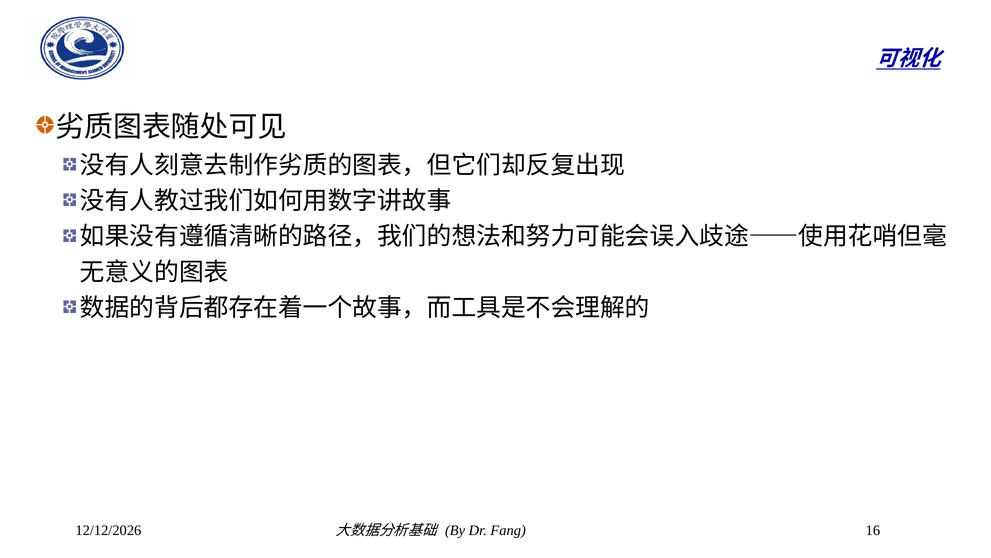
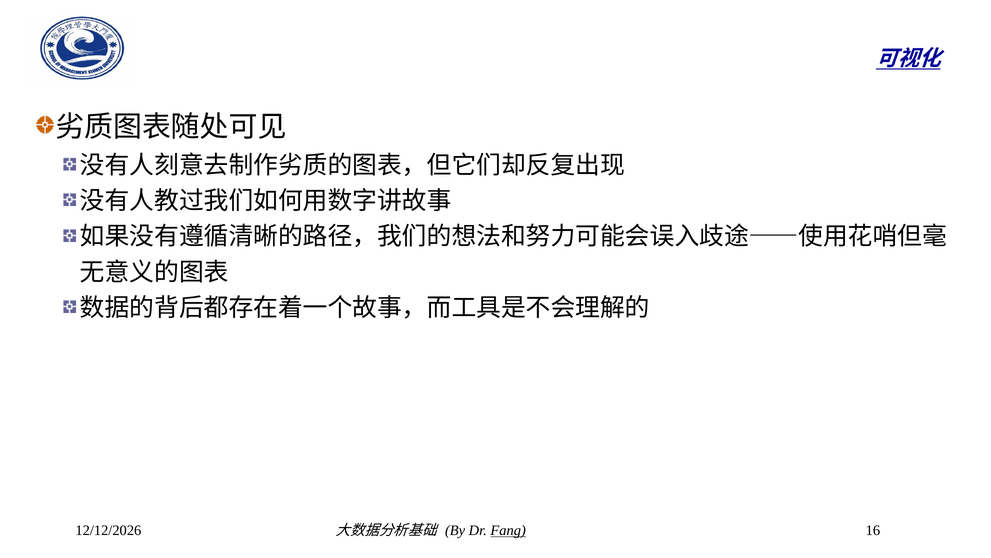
Fang underline: none -> present
